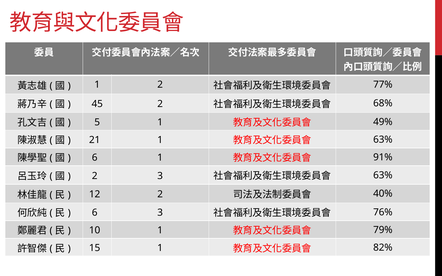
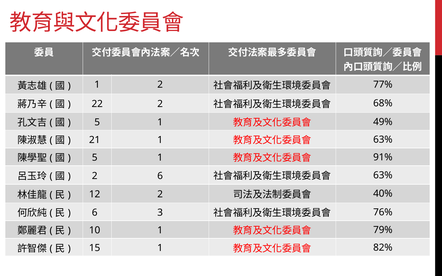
45: 45 -> 22
6 at (95, 158): 6 -> 5
2 3: 3 -> 6
